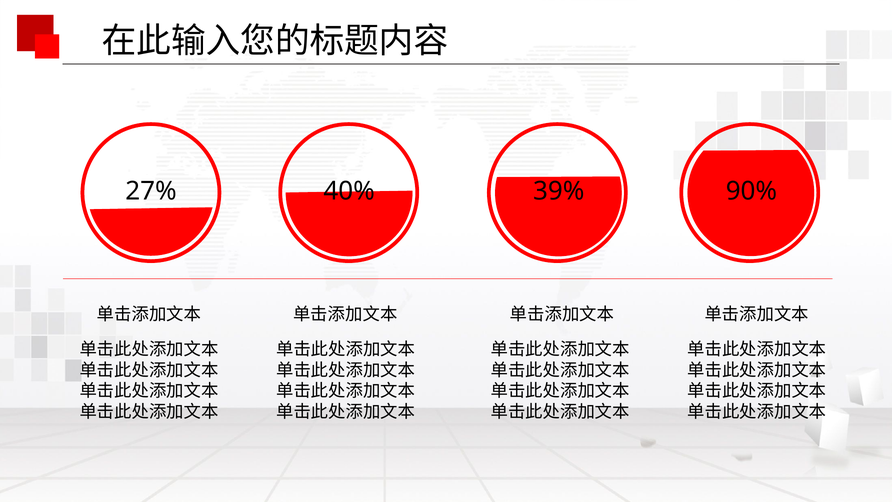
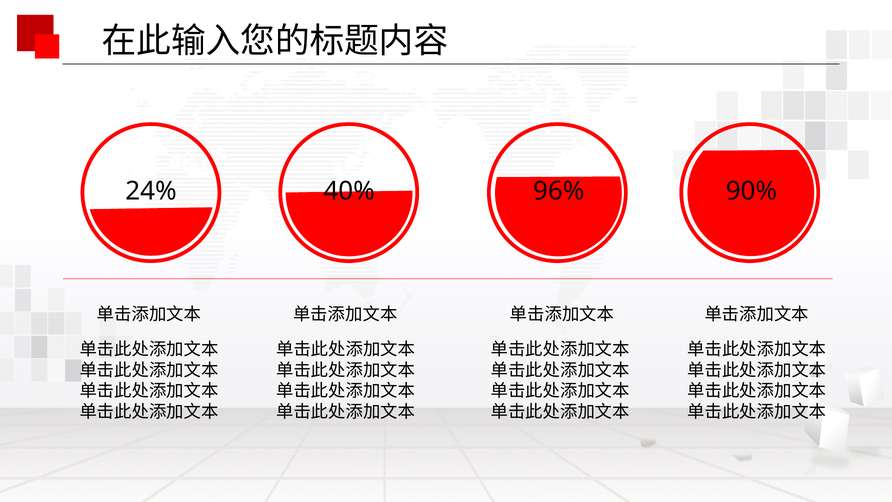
27%: 27% -> 24%
39%: 39% -> 96%
